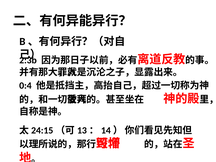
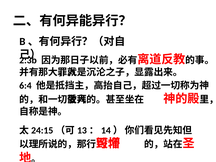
0:4: 0:4 -> 6:4
